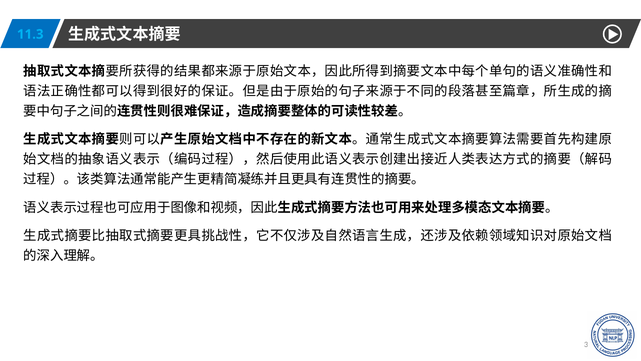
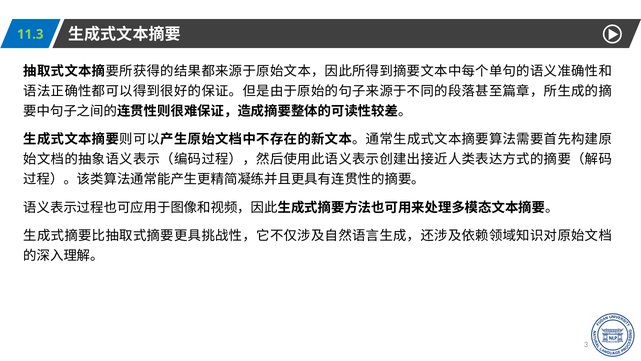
11.3 colour: light blue -> light green
